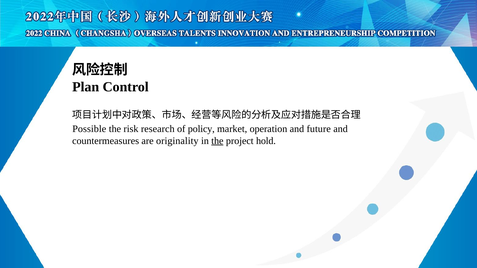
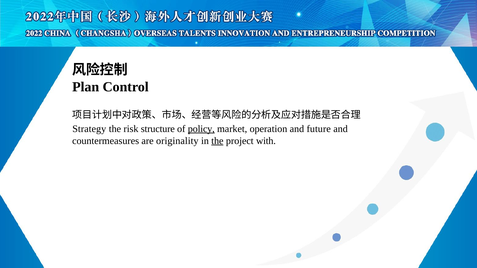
Possible: Possible -> Strategy
research: research -> structure
policy underline: none -> present
hold: hold -> with
